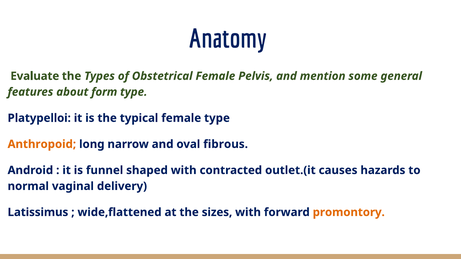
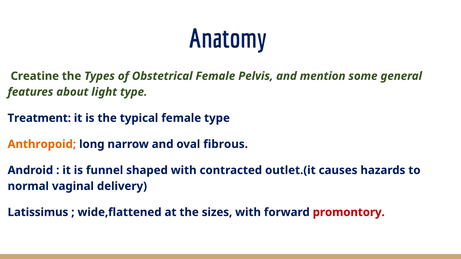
Evaluate: Evaluate -> Creatine
form: form -> light
Platypelloi: Platypelloi -> Treatment
promontory colour: orange -> red
